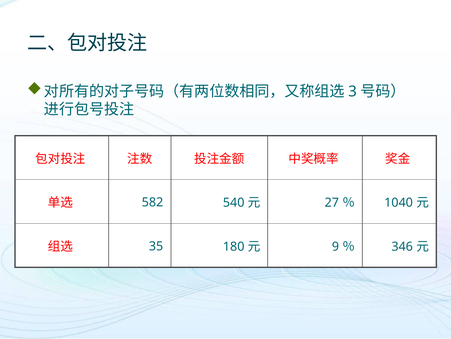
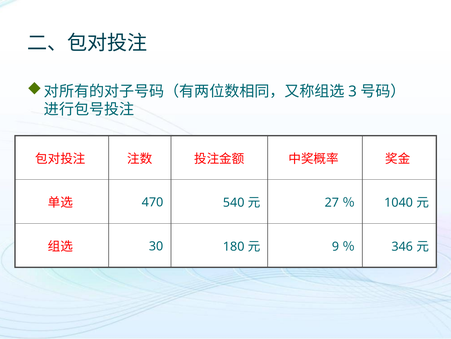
582: 582 -> 470
35: 35 -> 30
